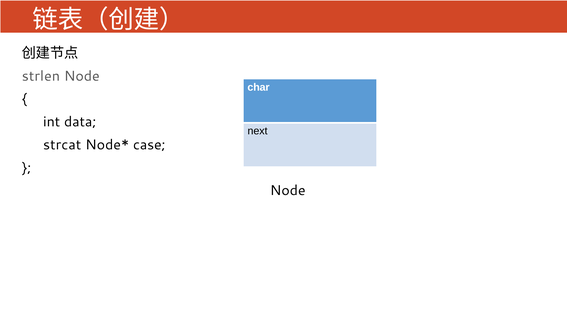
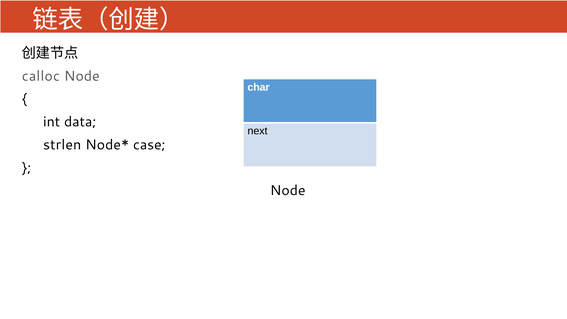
strlen: strlen -> calloc
strcat: strcat -> strlen
